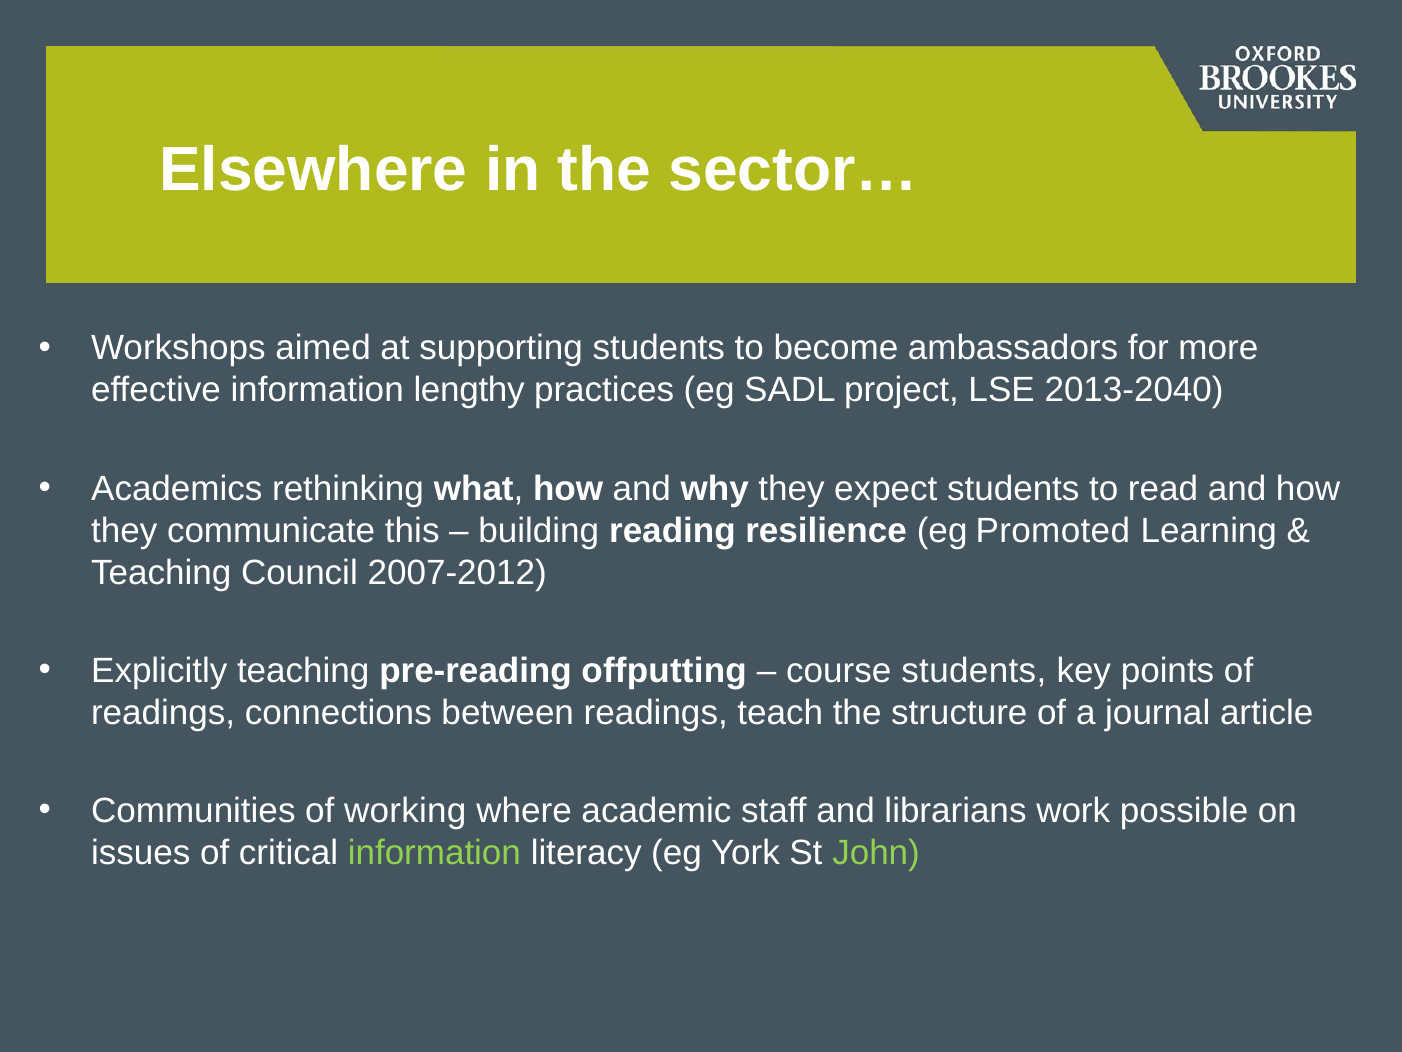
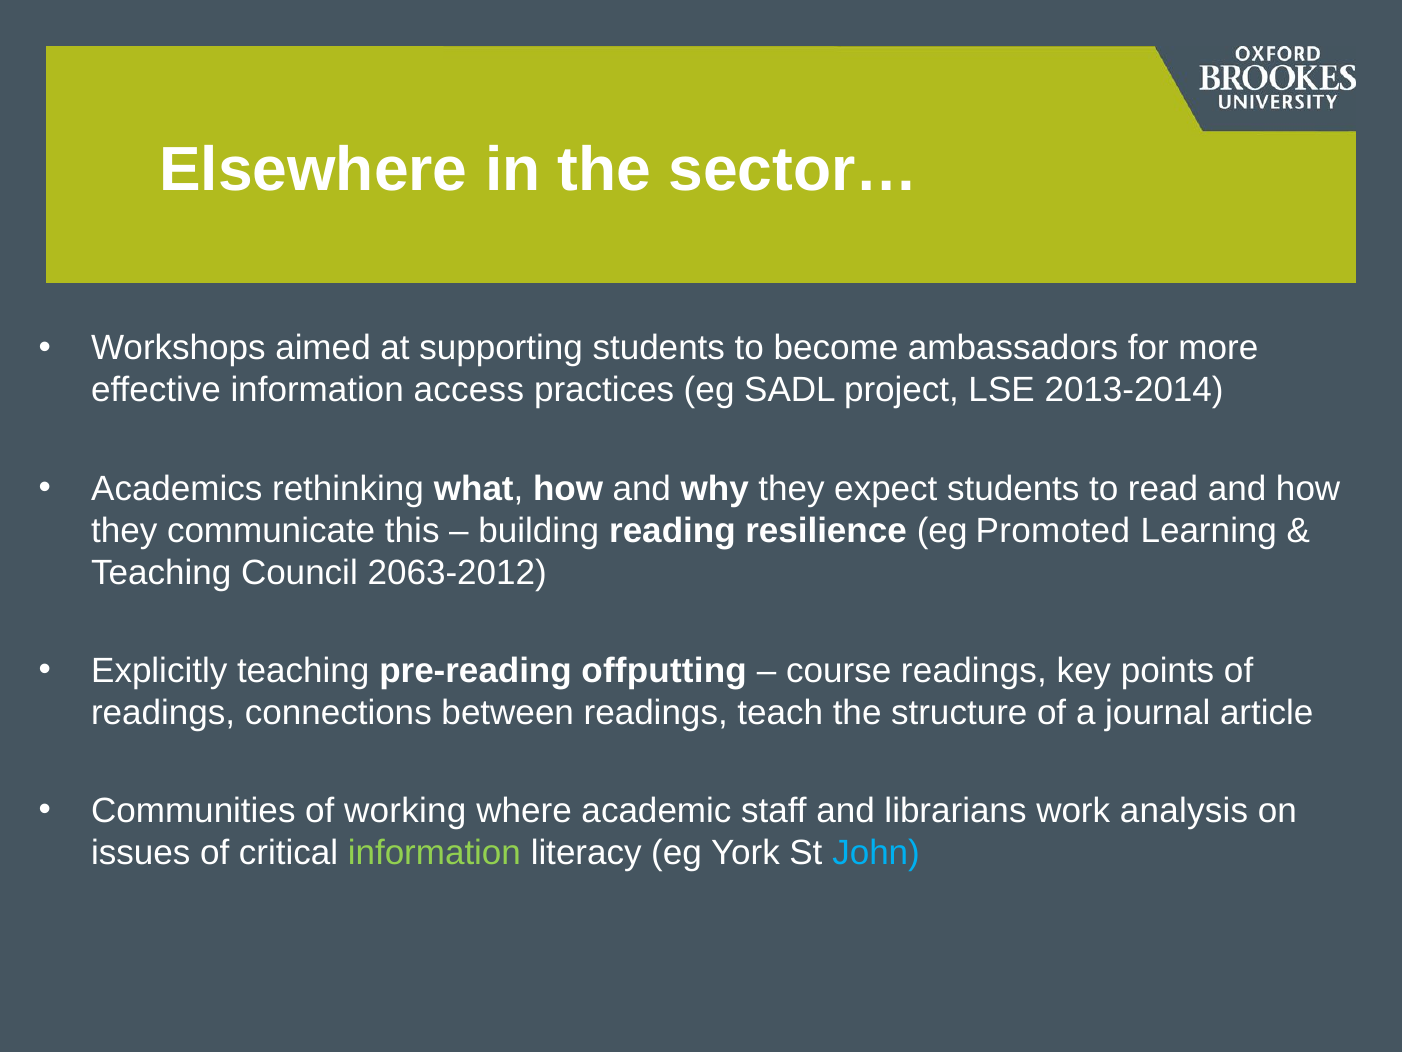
lengthy: lengthy -> access
2013-2040: 2013-2040 -> 2013-2014
2007-2012: 2007-2012 -> 2063-2012
course students: students -> readings
possible: possible -> analysis
John colour: light green -> light blue
